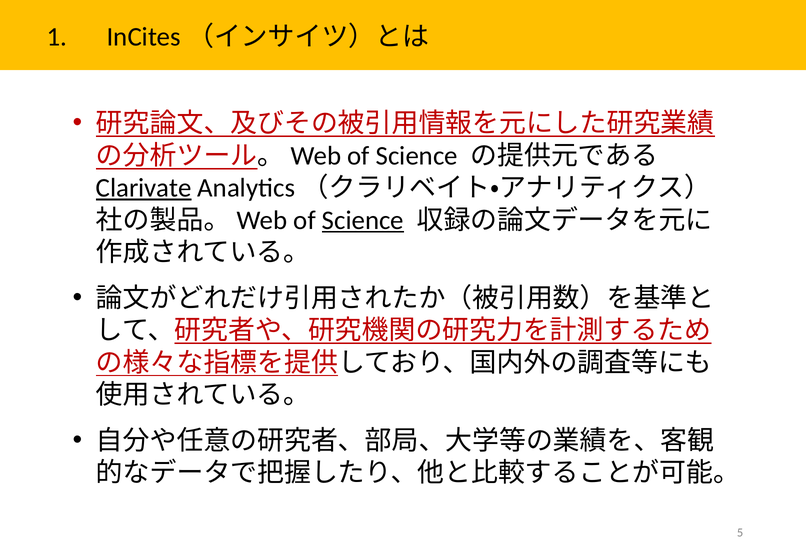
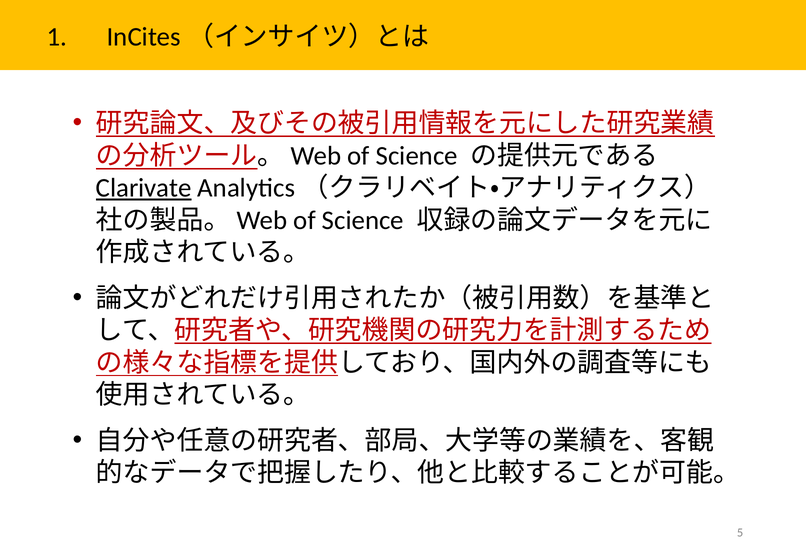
Science at (363, 220) underline: present -> none
